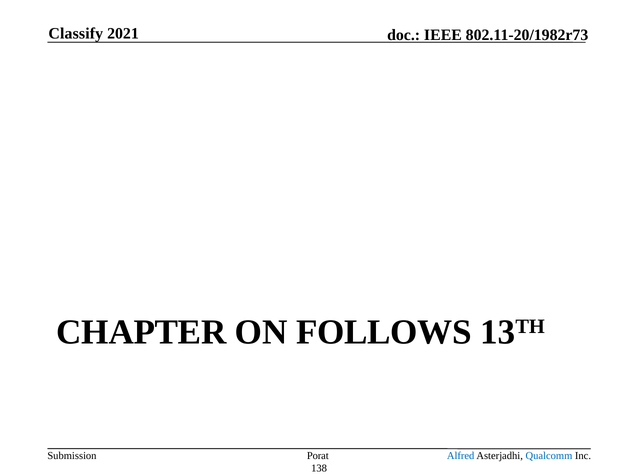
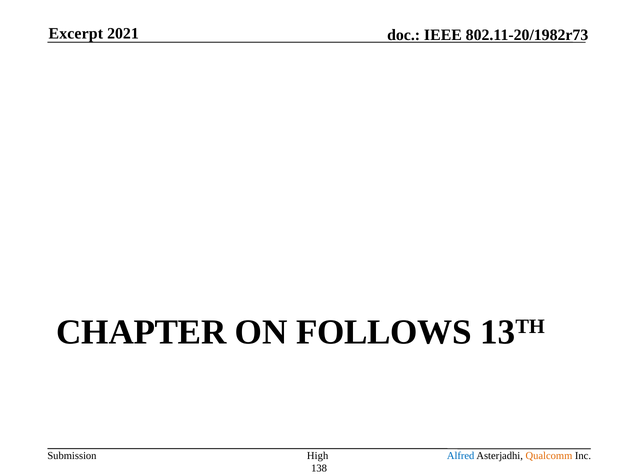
Classify: Classify -> Excerpt
Porat: Porat -> High
Qualcomm colour: blue -> orange
